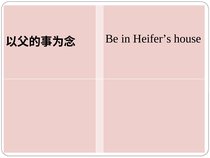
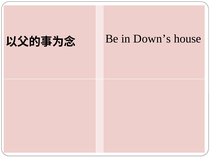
Heifer’s: Heifer’s -> Down’s
